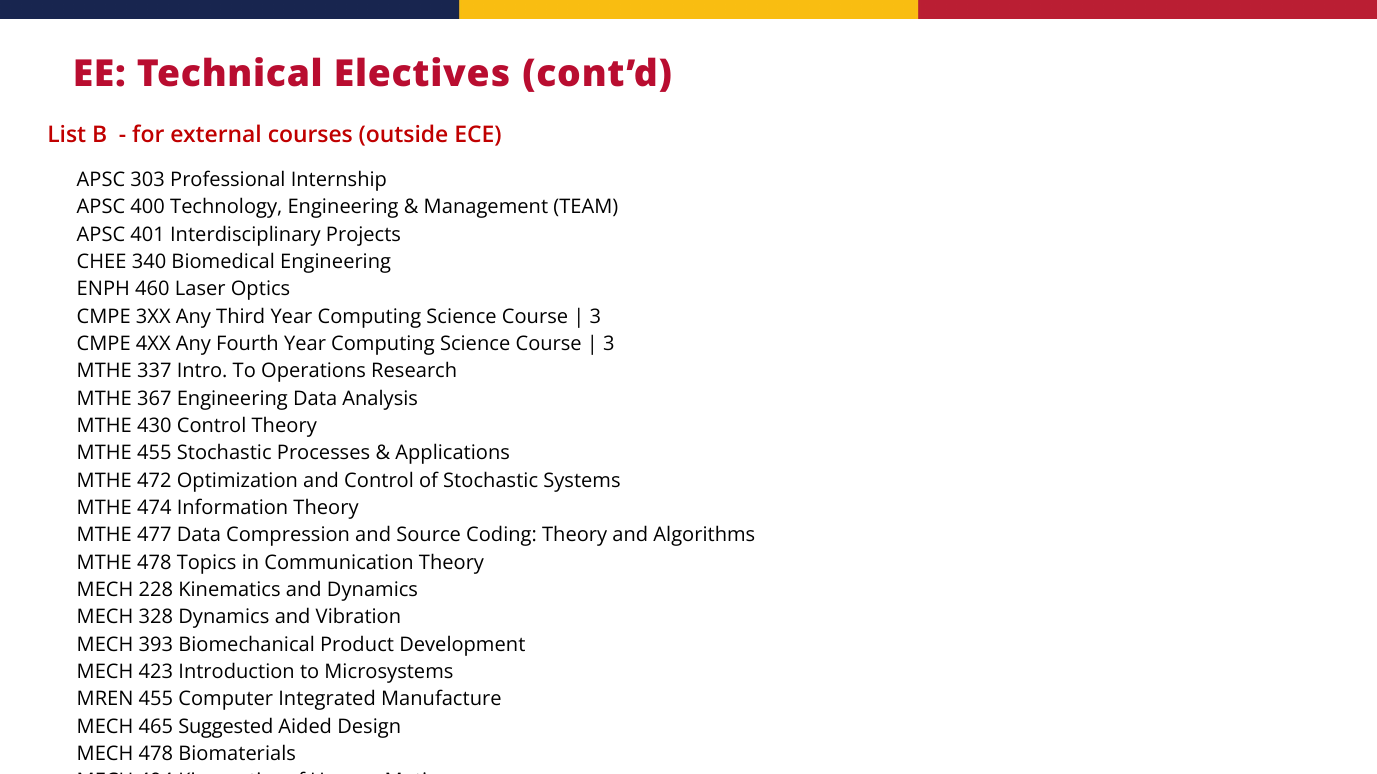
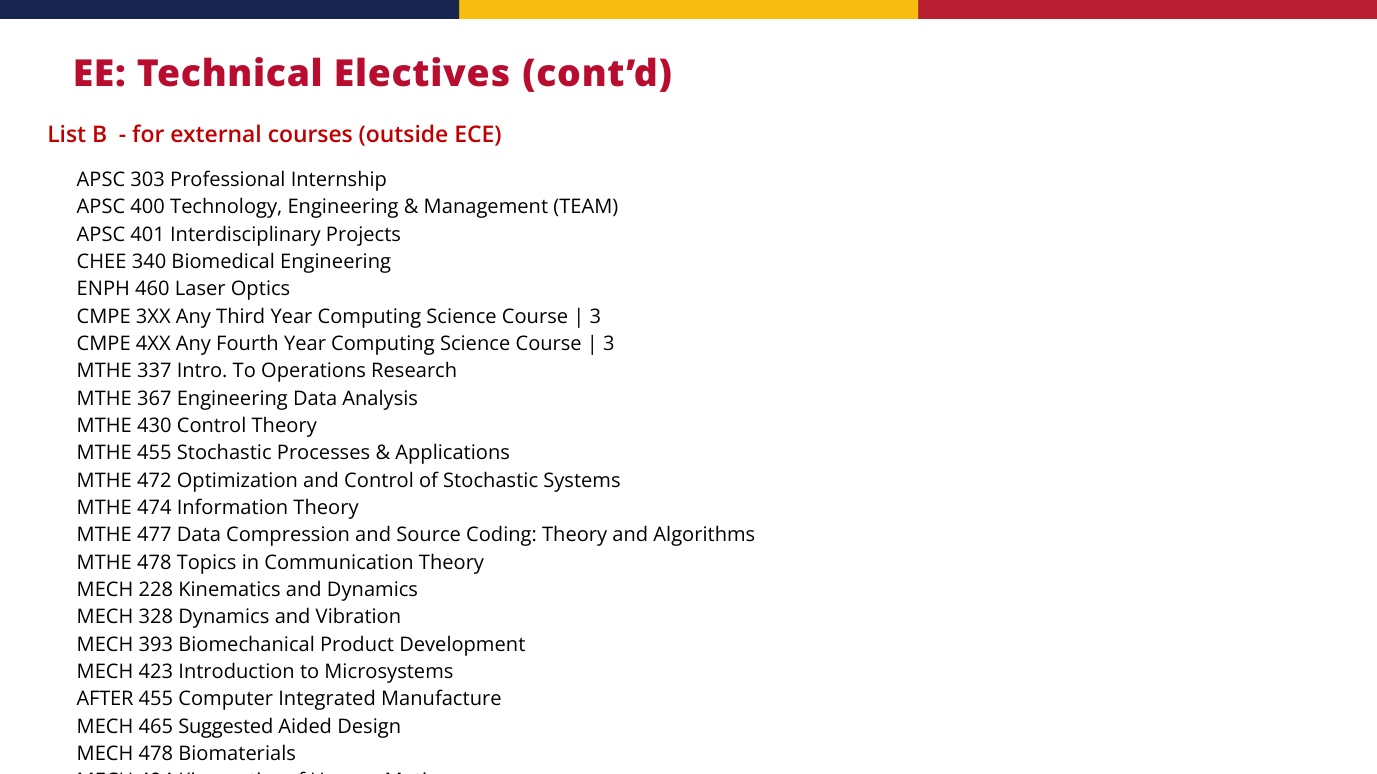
MREN: MREN -> AFTER
